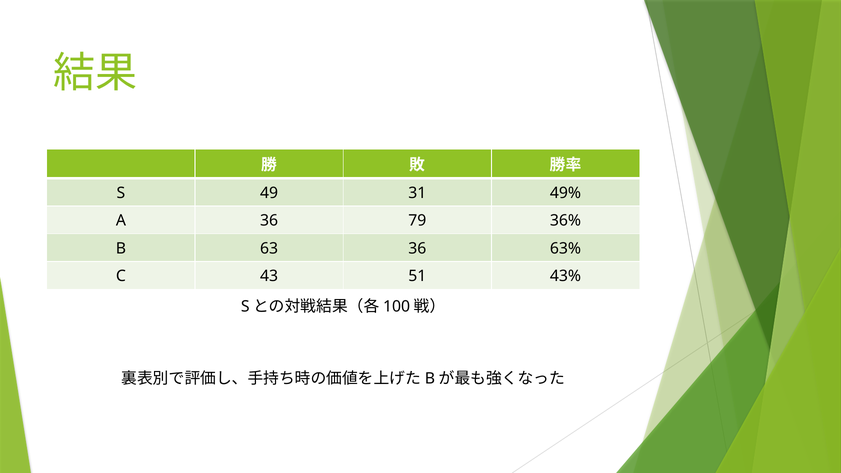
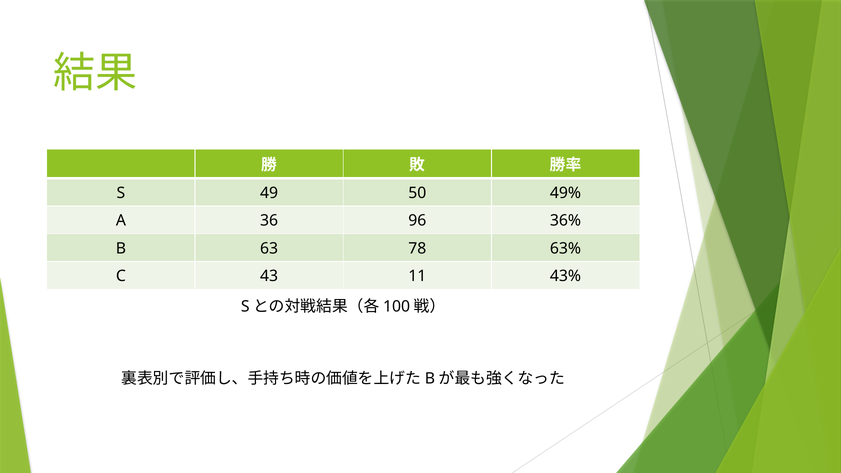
31: 31 -> 50
79: 79 -> 96
63 36: 36 -> 78
51: 51 -> 11
